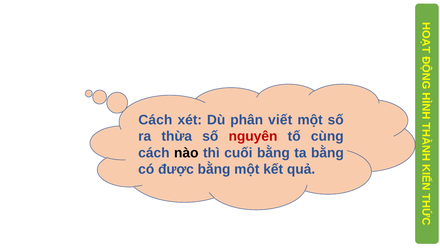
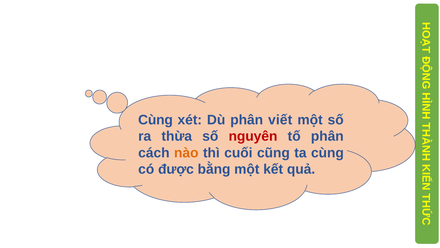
Cách at (155, 120): Cách -> Cùng
tố cùng: cùng -> phân
nào colour: black -> orange
cuối bằng: bằng -> cũng
ta bằng: bằng -> cùng
